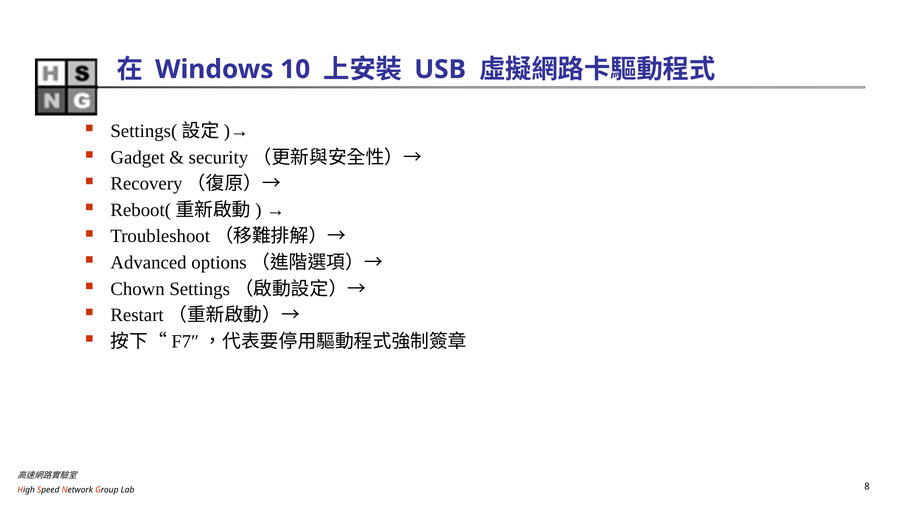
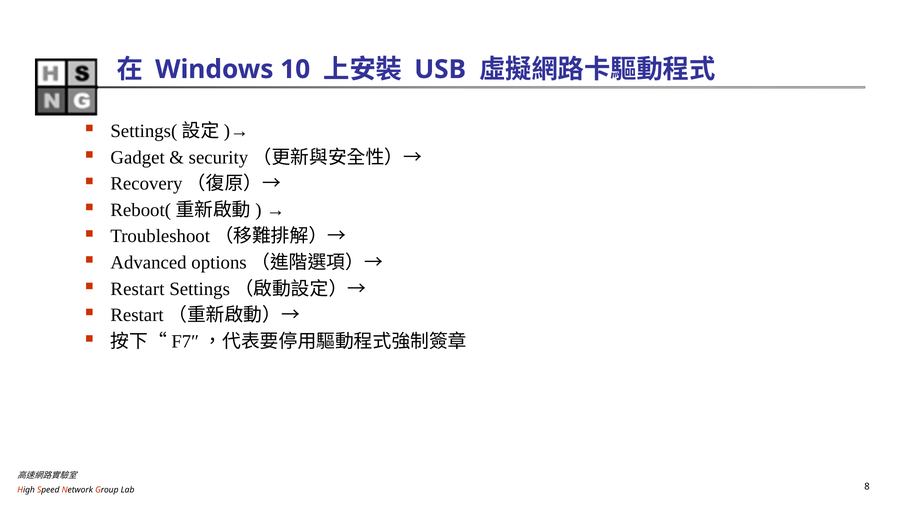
Chown: Chown -> Restart
